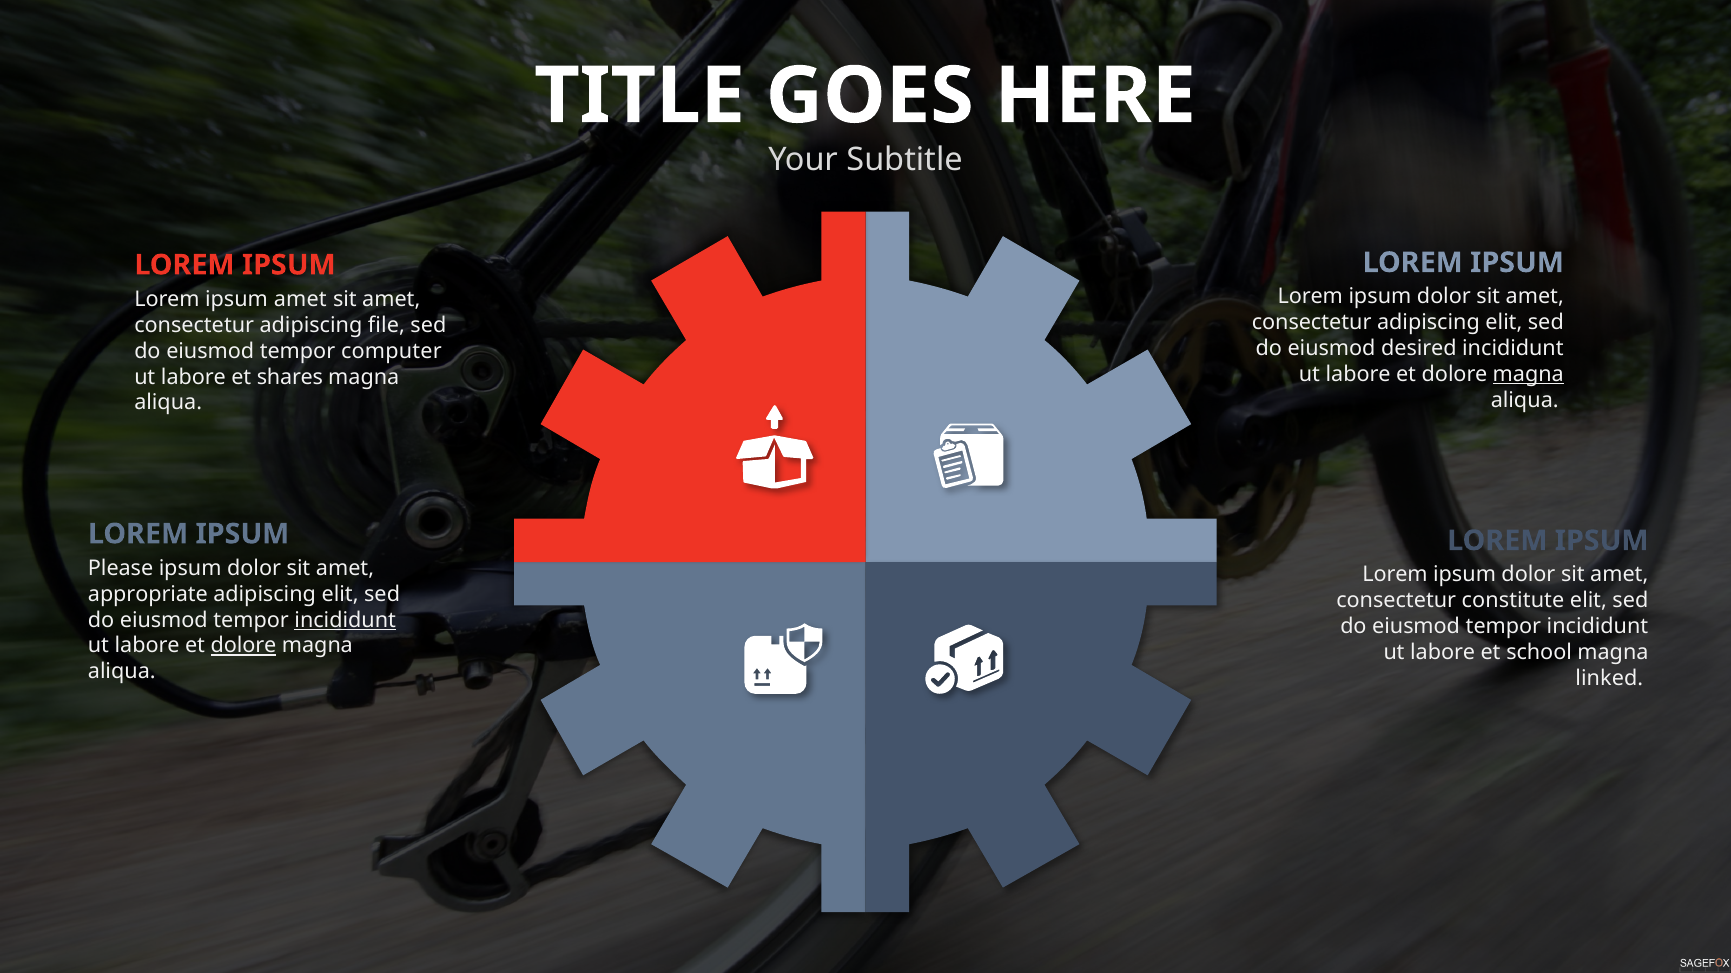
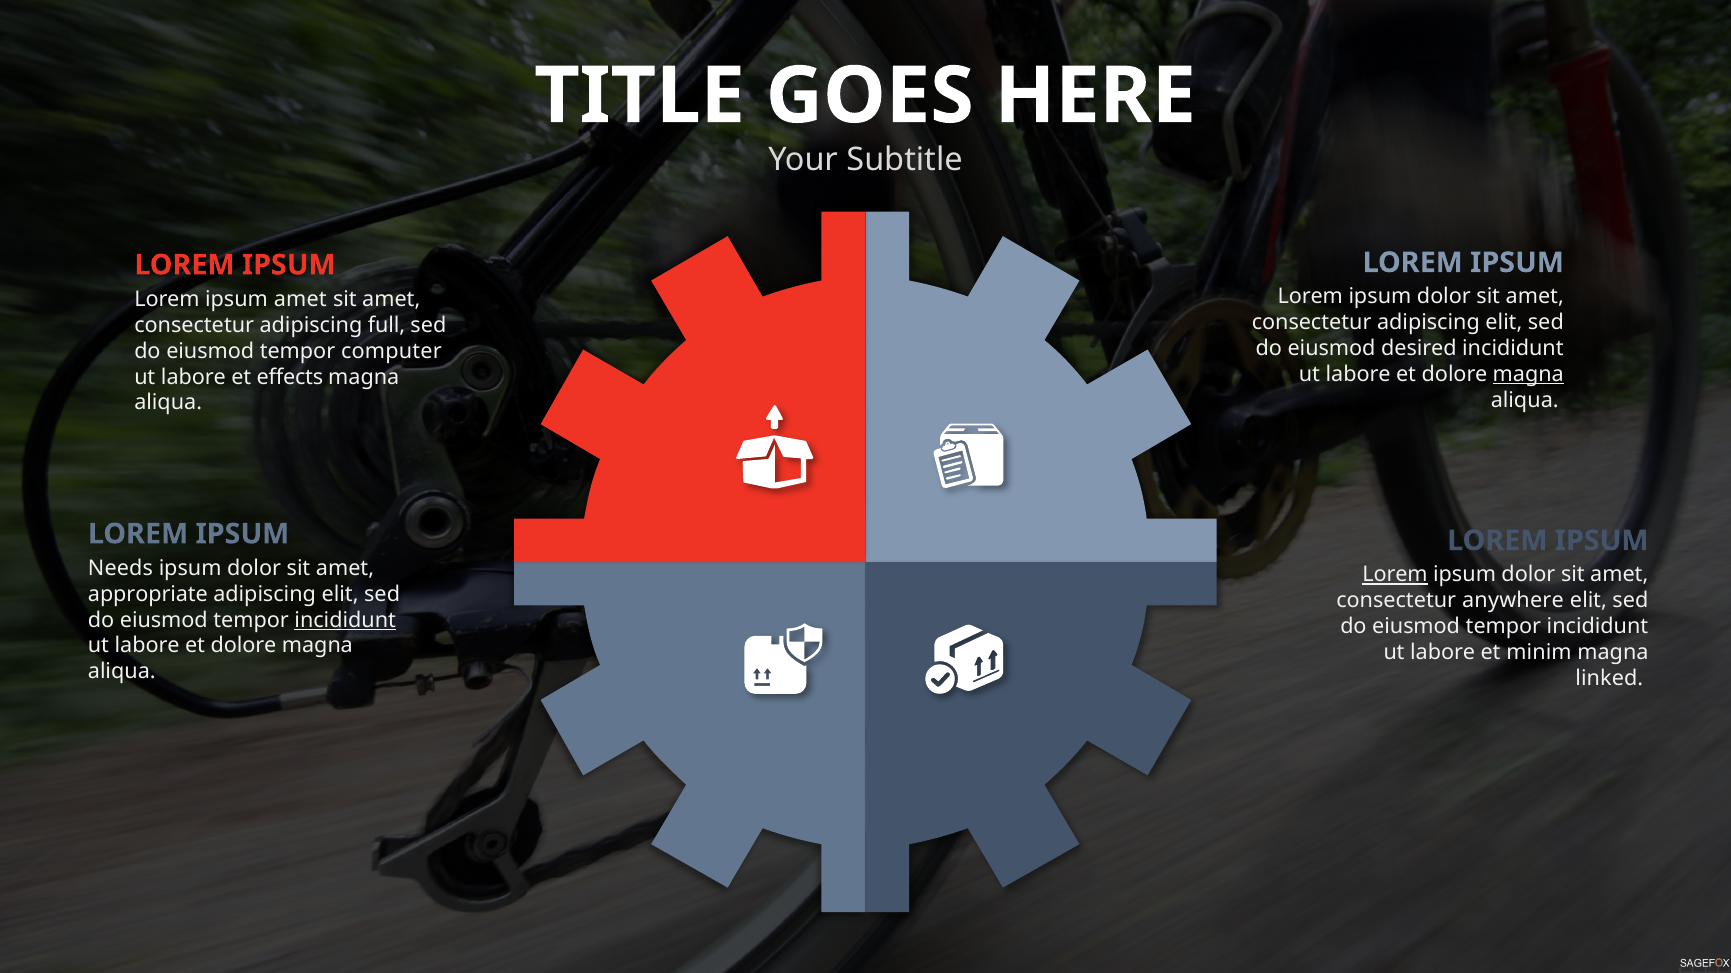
file: file -> full
shares: shares -> effects
Please: Please -> Needs
Lorem at (1395, 575) underline: none -> present
constitute: constitute -> anywhere
dolore at (244, 646) underline: present -> none
school: school -> minim
